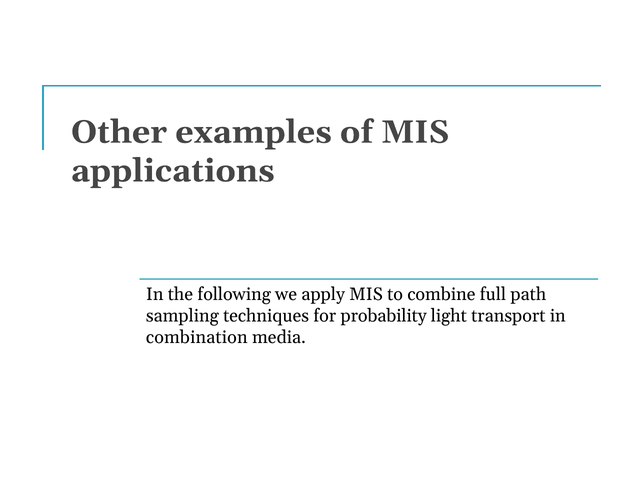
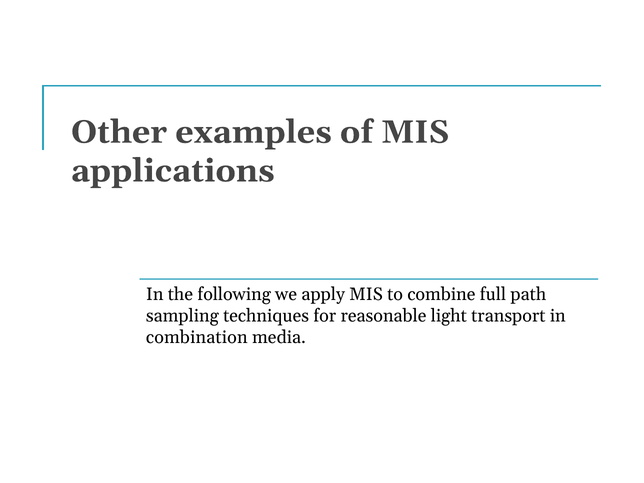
probability: probability -> reasonable
